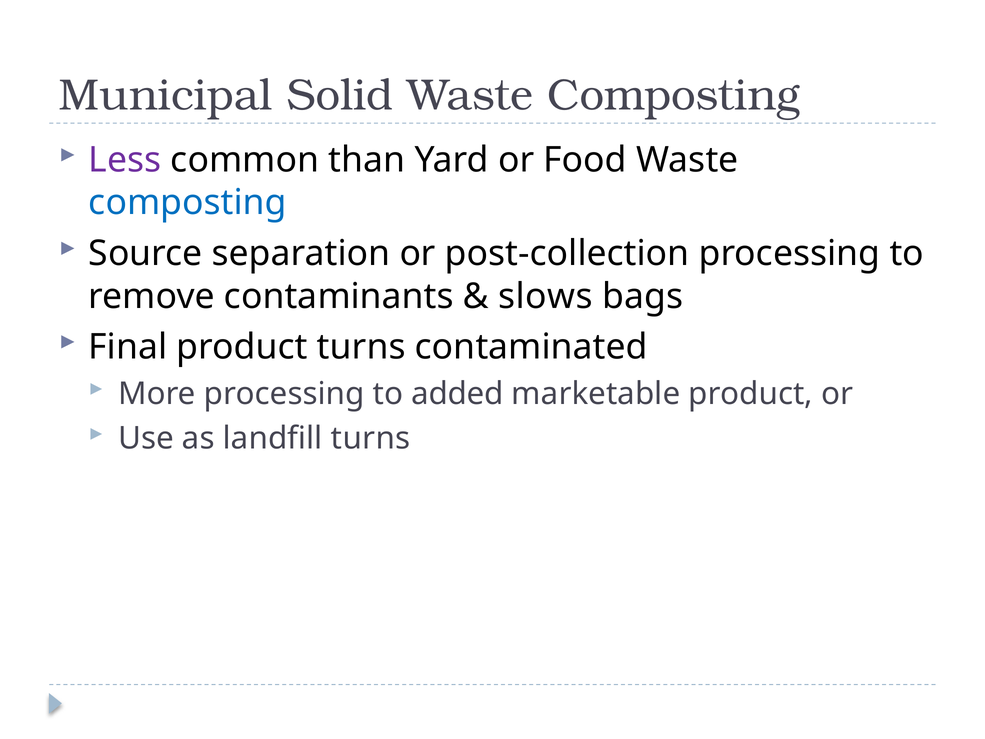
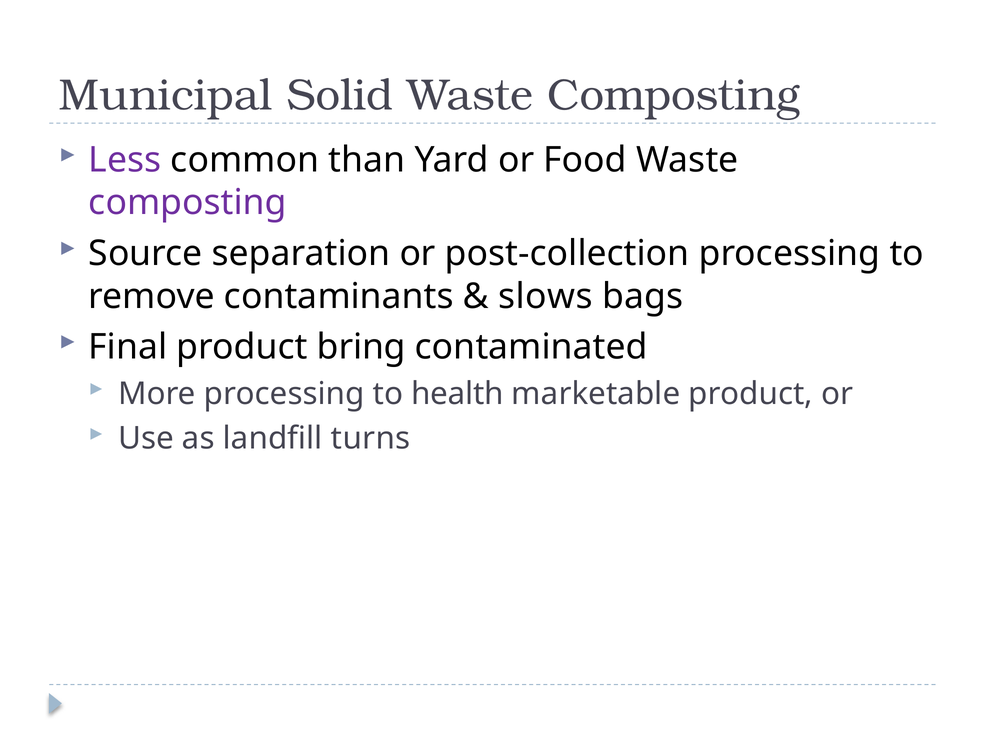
composting at (188, 203) colour: blue -> purple
product turns: turns -> bring
added: added -> health
